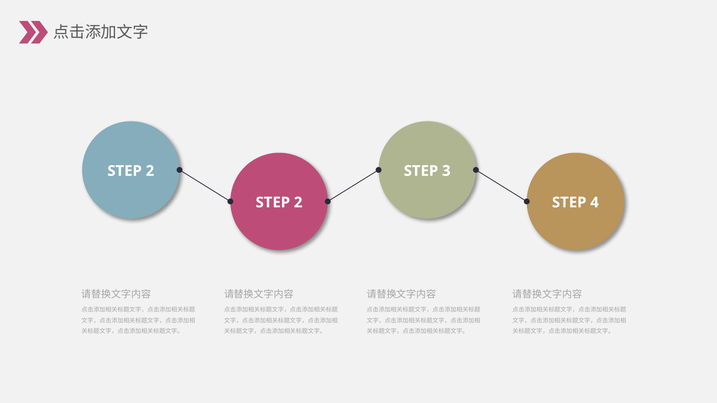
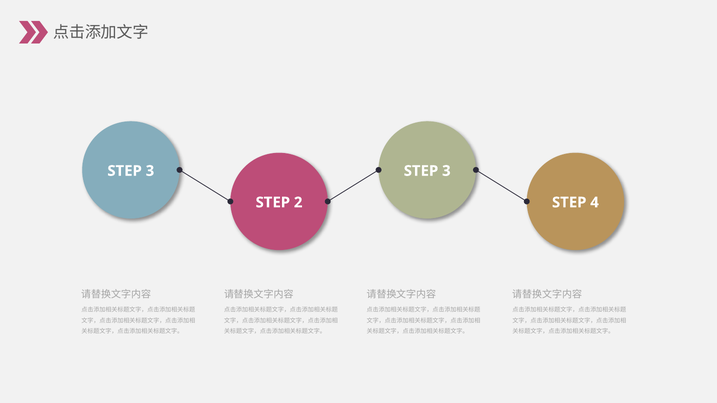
2 at (150, 171): 2 -> 3
